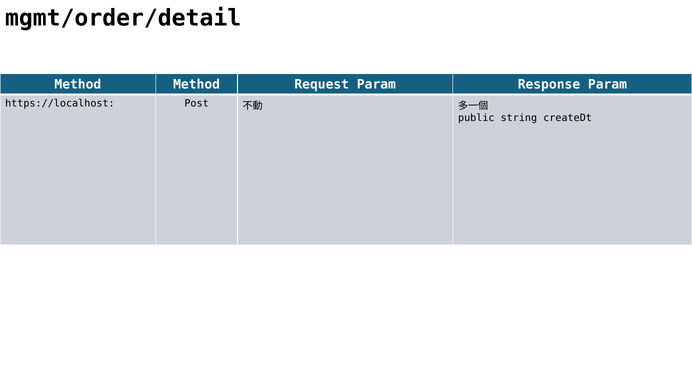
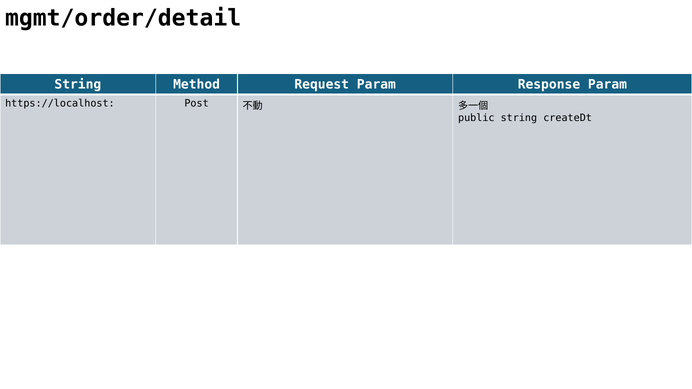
Method at (78, 84): Method -> String
